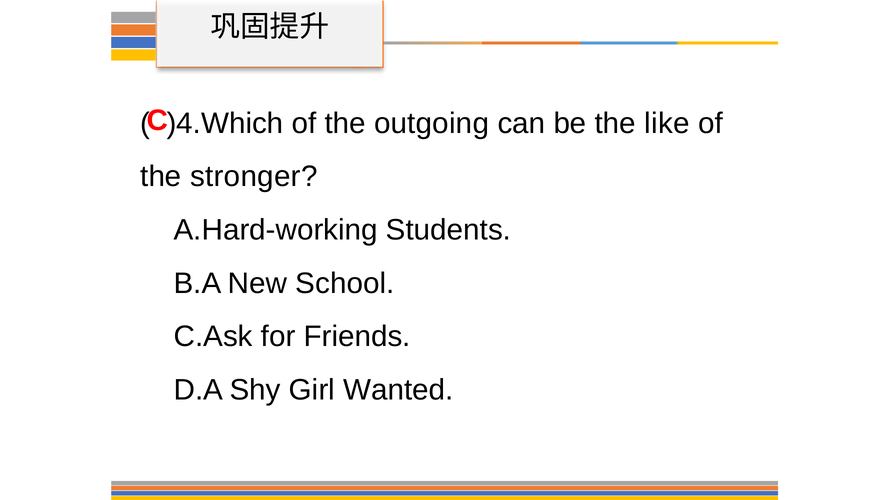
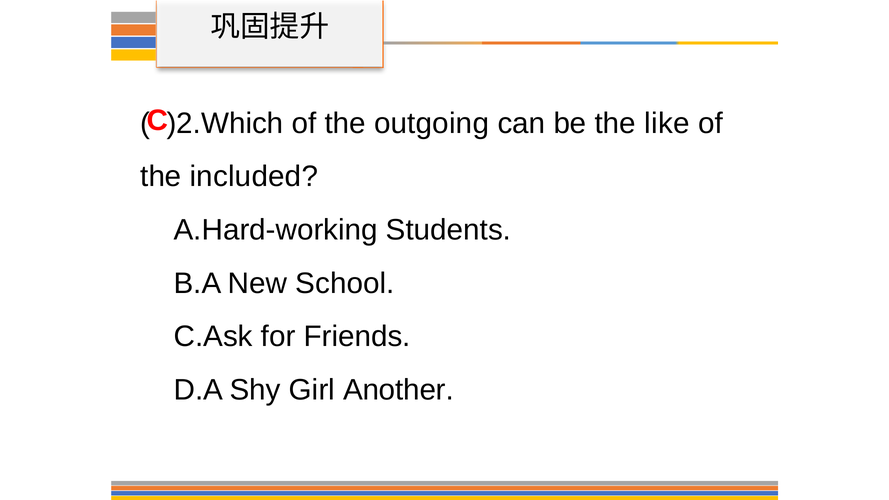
)4.Which: )4.Which -> )2.Which
stronger: stronger -> included
Wanted: Wanted -> Another
